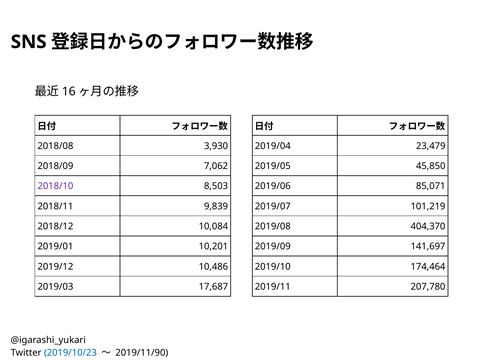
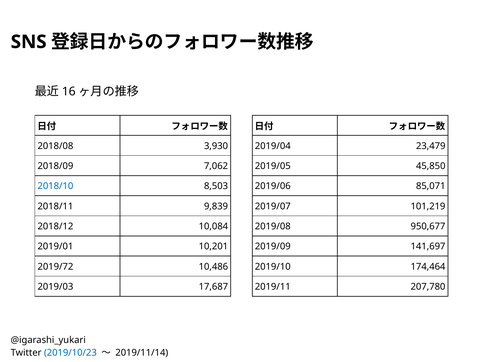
2018/10 colour: purple -> blue
404,370: 404,370 -> 950,677
2019/12: 2019/12 -> 2019/72
2019/11/90: 2019/11/90 -> 2019/11/14
